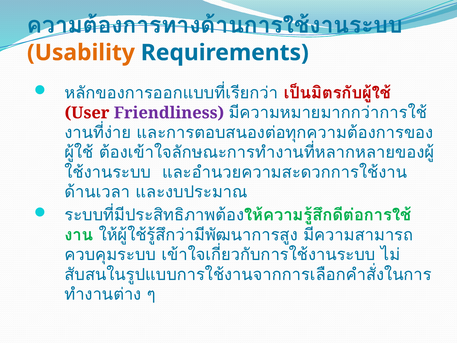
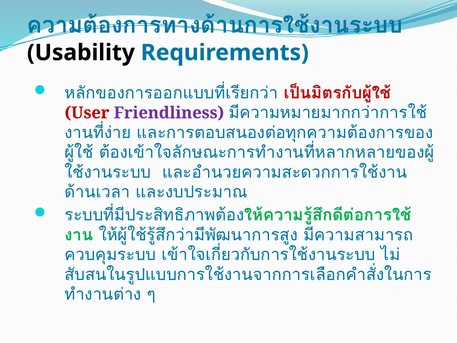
Usability colour: orange -> black
